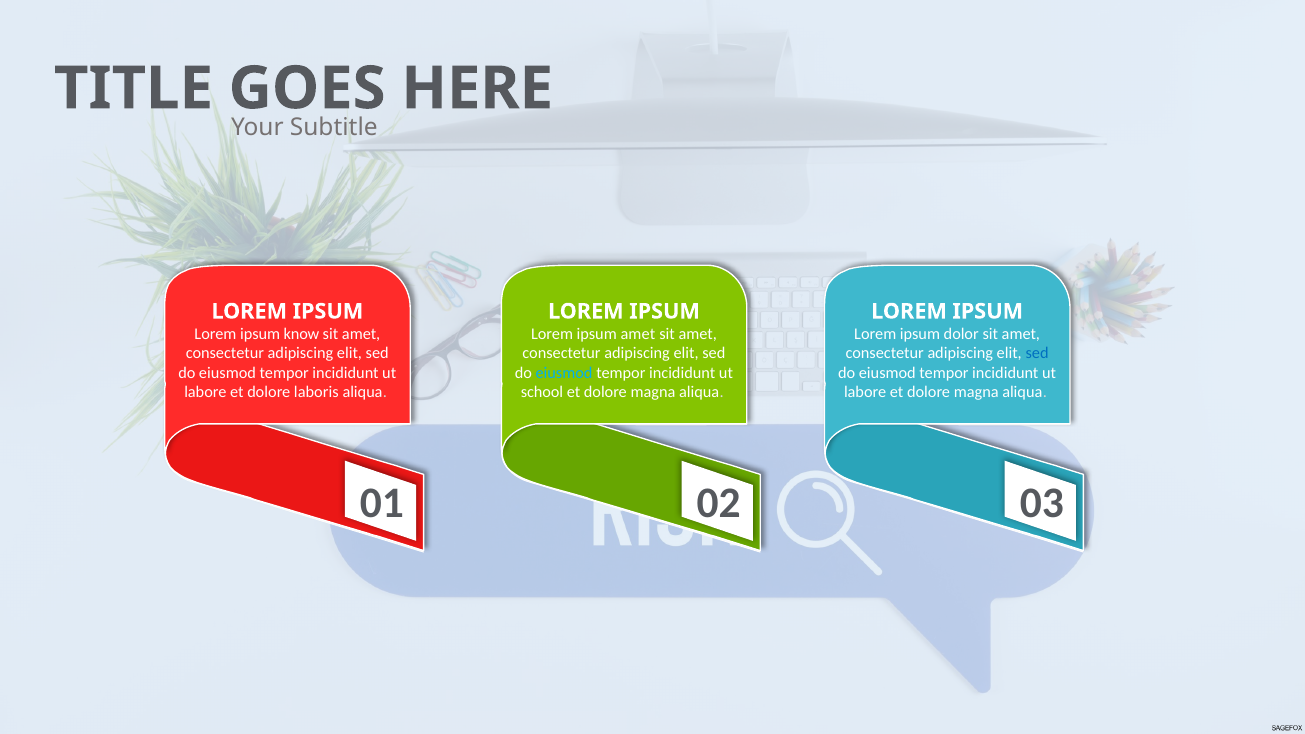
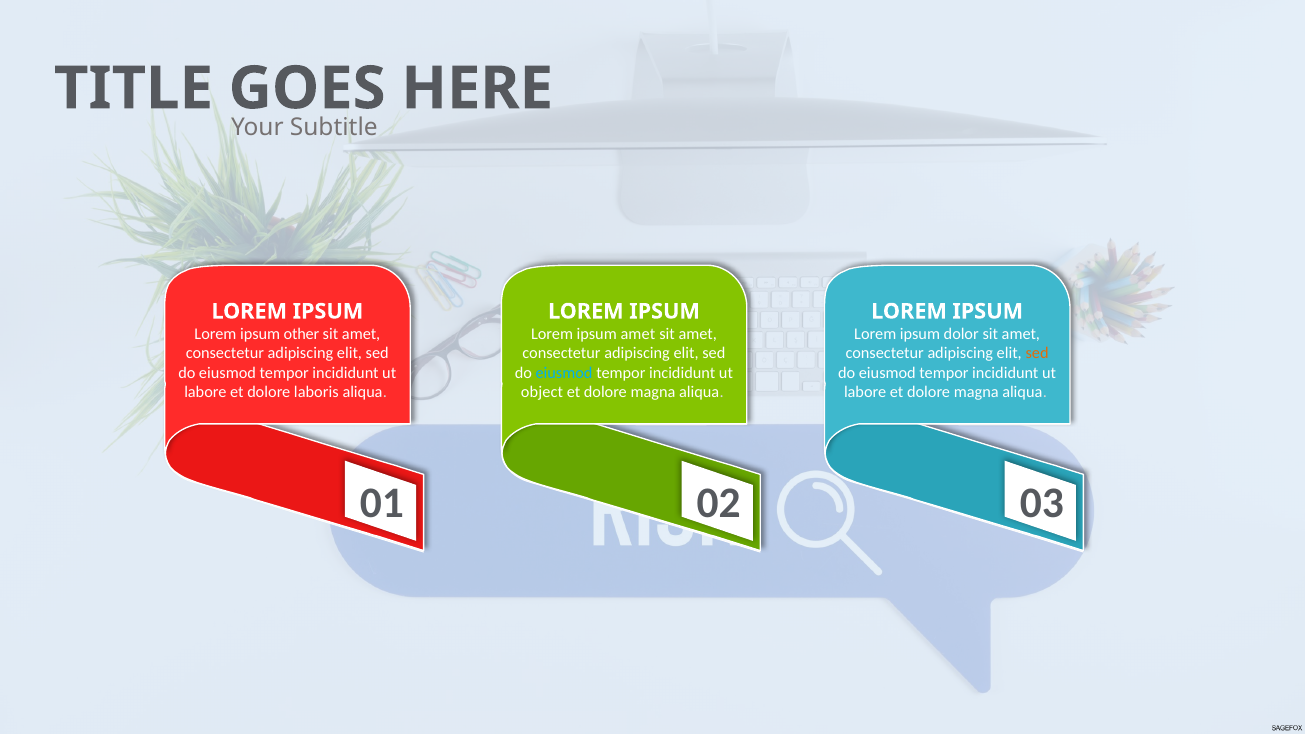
know: know -> other
sed at (1037, 353) colour: blue -> orange
school: school -> object
